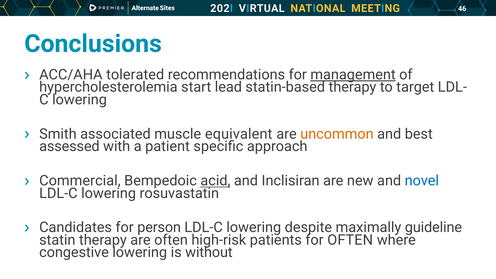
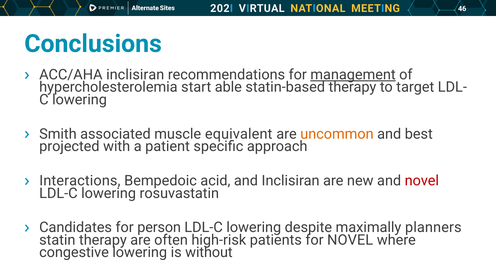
ACC/AHA tolerated: tolerated -> inclisiran
lead: lead -> able
assessed: assessed -> projected
Commercial: Commercial -> Interactions
acid underline: present -> none
novel at (422, 181) colour: blue -> red
guideline: guideline -> planners
for OFTEN: OFTEN -> NOVEL
